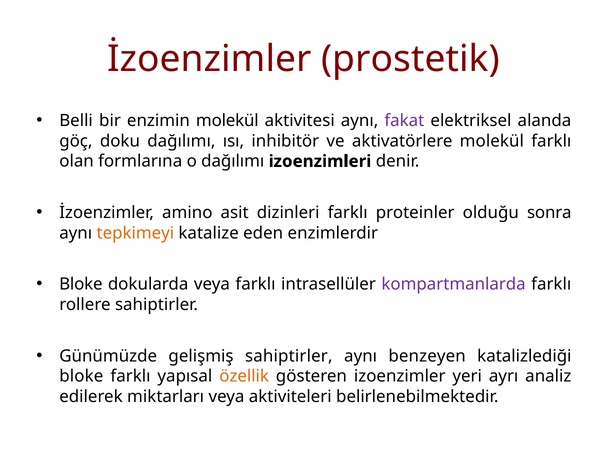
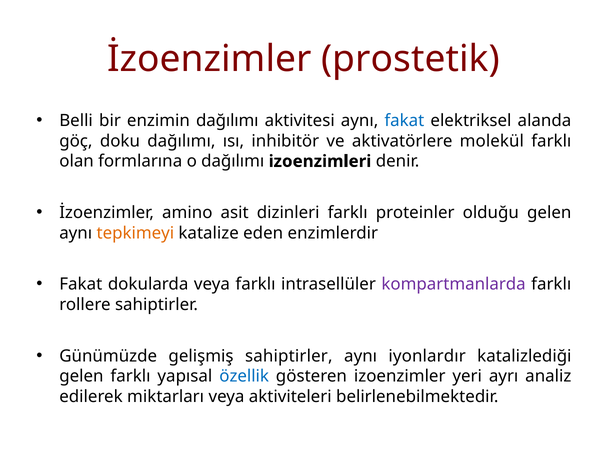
enzimin molekül: molekül -> dağılımı
fakat at (404, 121) colour: purple -> blue
olduğu sonra: sonra -> gelen
Bloke at (81, 284): Bloke -> Fakat
benzeyen: benzeyen -> iyonlardır
bloke at (81, 376): bloke -> gelen
özellik colour: orange -> blue
